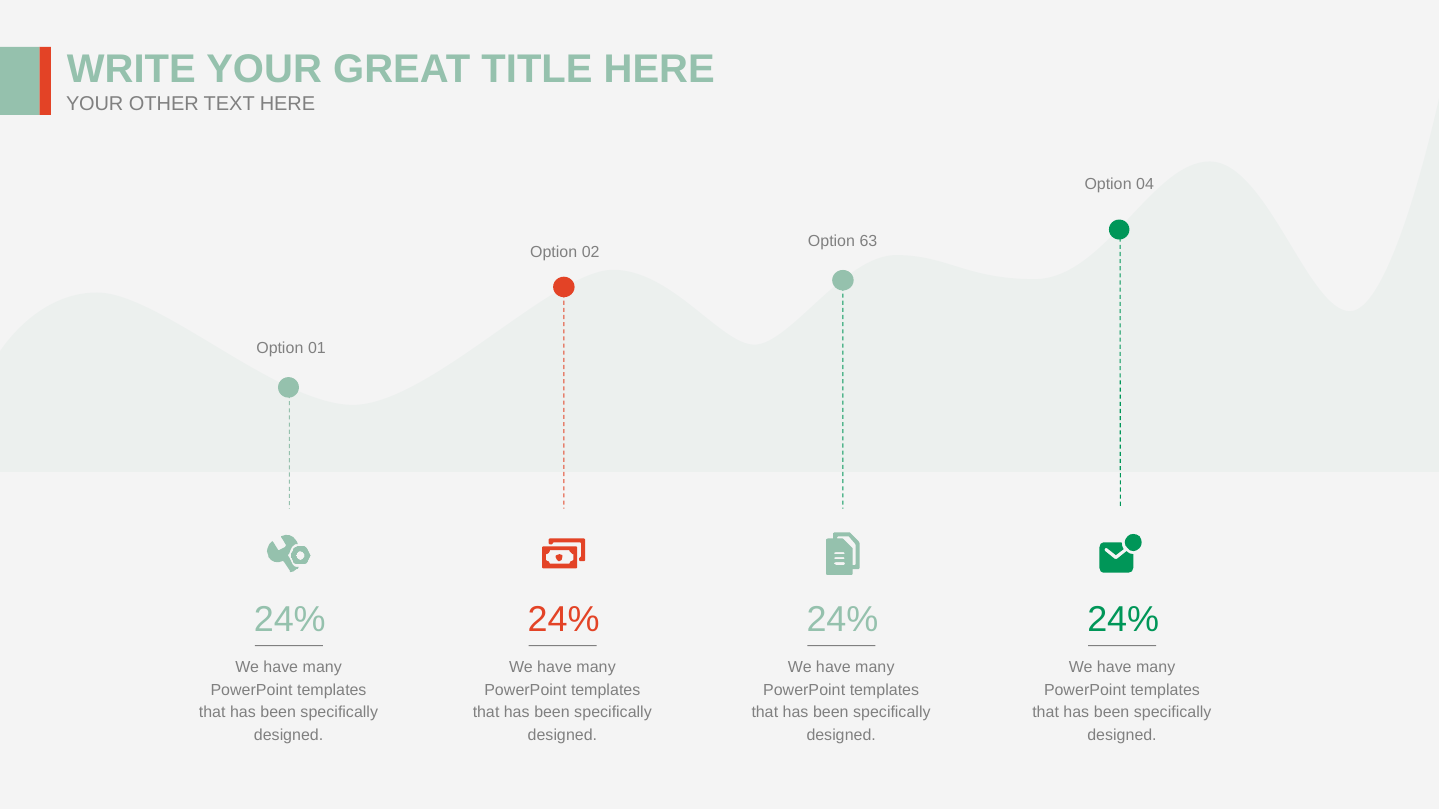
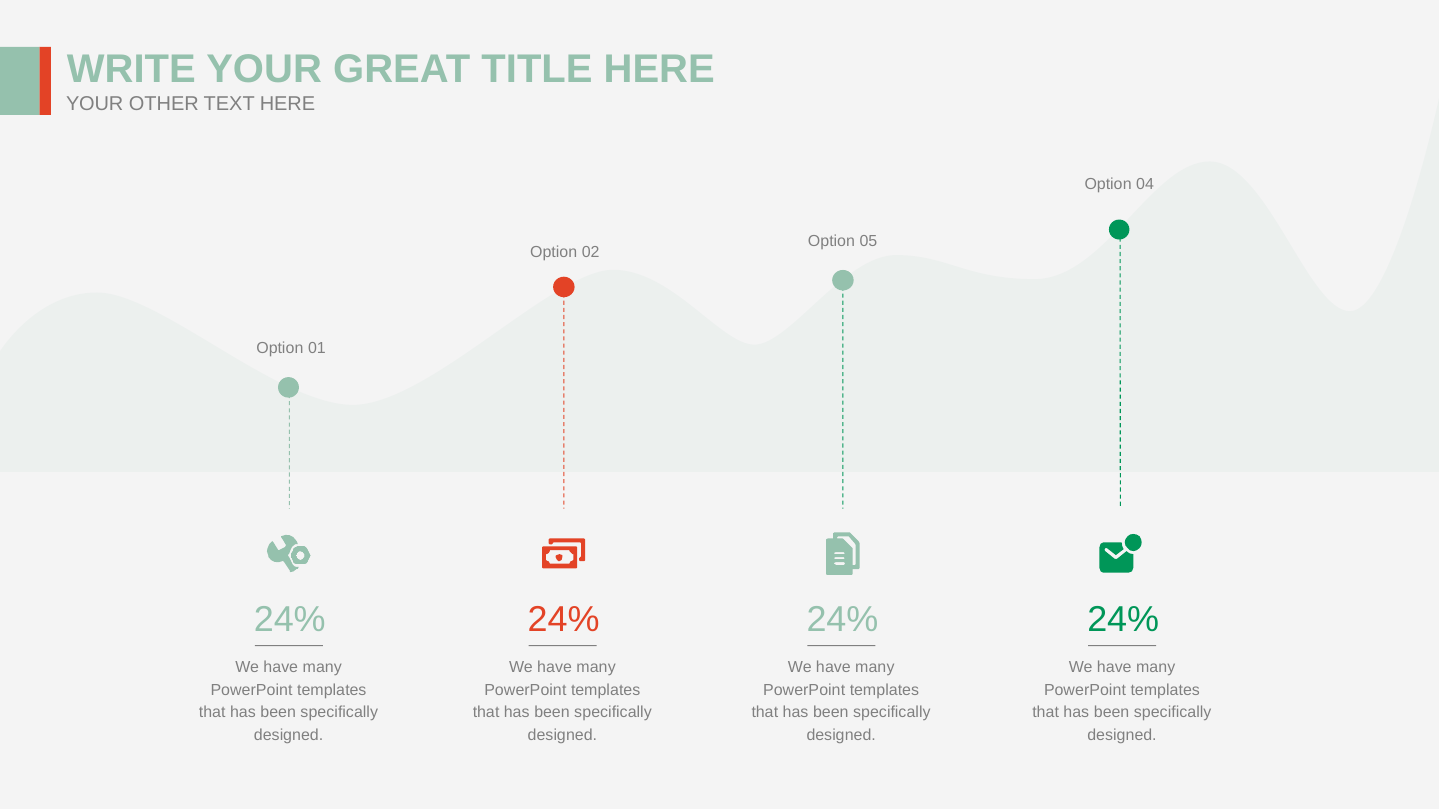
63: 63 -> 05
